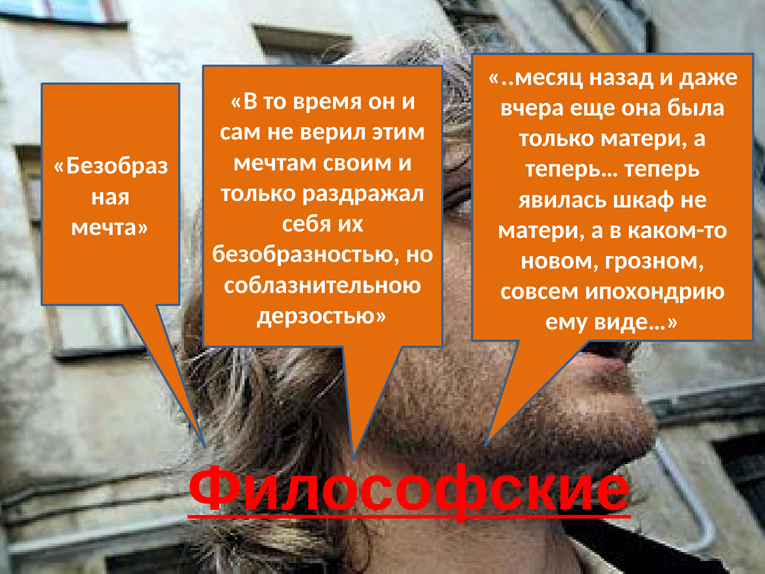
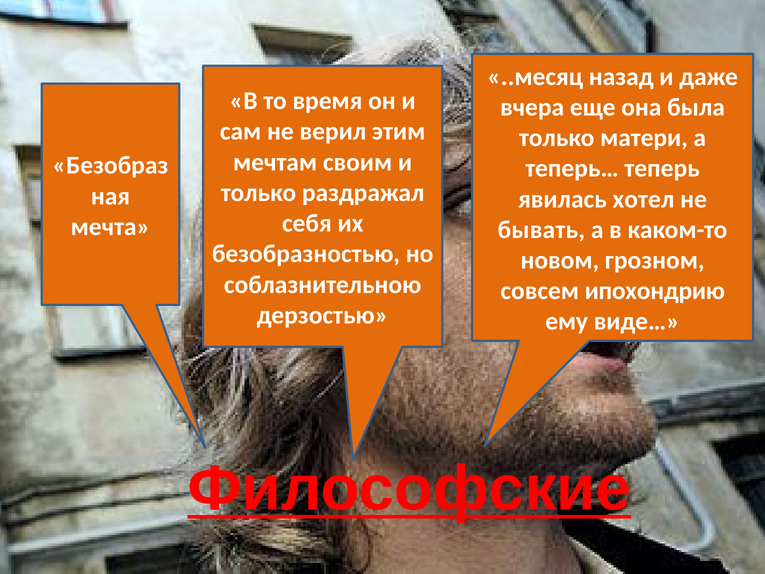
шкаф: шкаф -> хотел
матери at (541, 230): матери -> бывать
